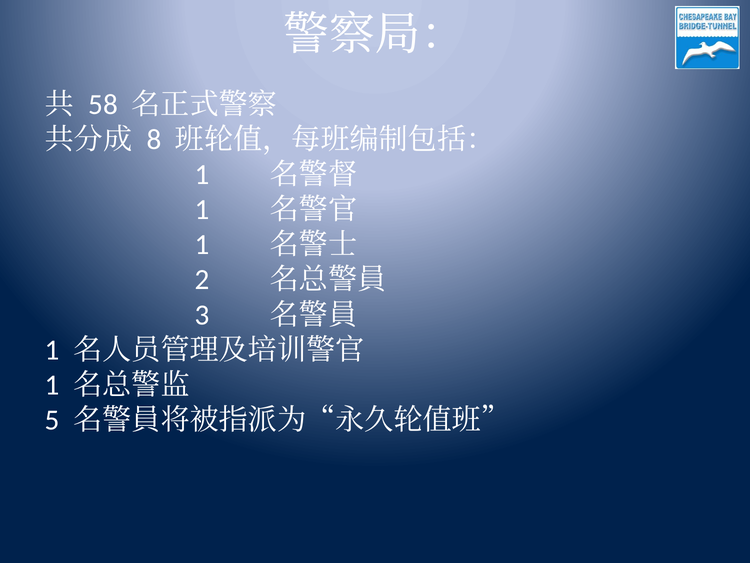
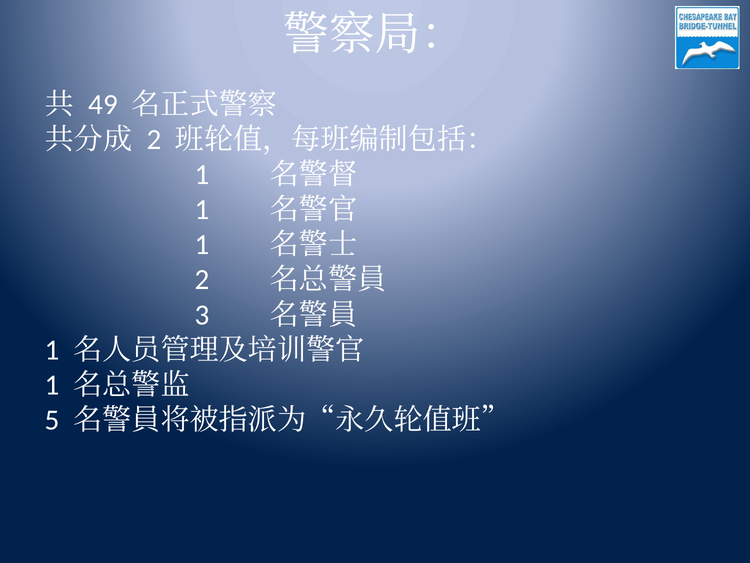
58: 58 -> 49
8 at (154, 140): 8 -> 2
